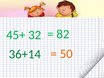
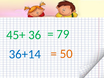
82: 82 -> 79
32: 32 -> 36
36+14 colour: green -> blue
